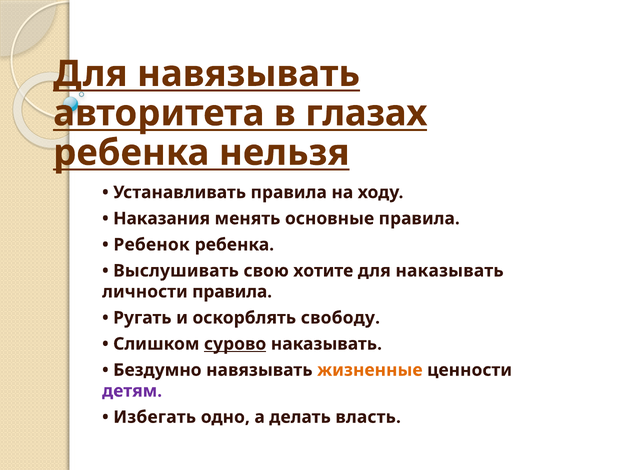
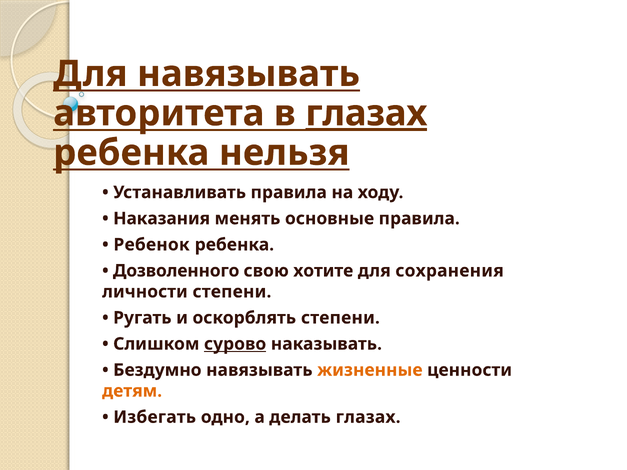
глазах at (366, 113) underline: none -> present
Выслушивать: Выслушивать -> Дозволенного
для наказывать: наказывать -> сохранения
личности правила: правила -> степени
оскорблять свободу: свободу -> степени
детям colour: purple -> orange
делать власть: власть -> глазах
